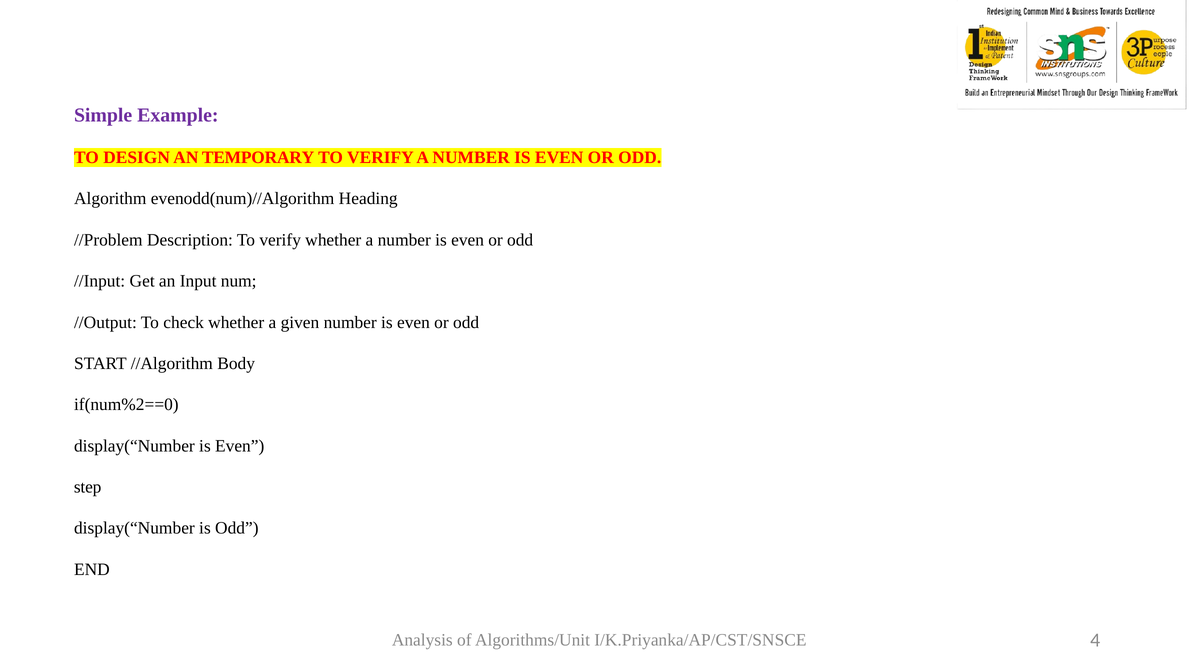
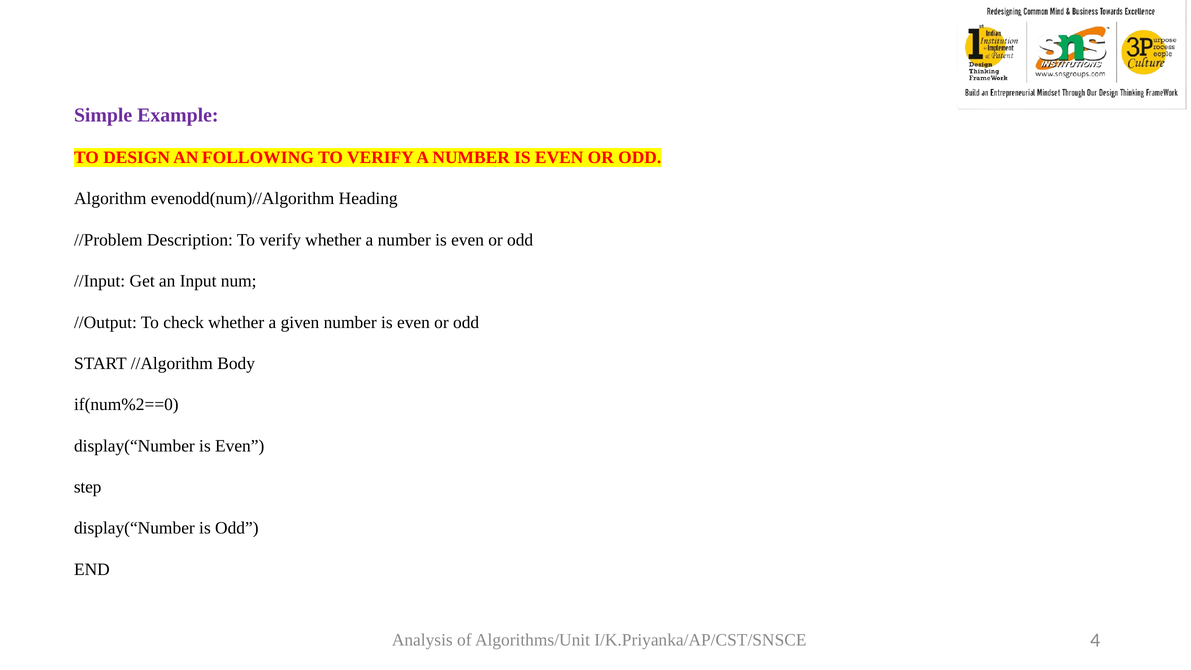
TEMPORARY: TEMPORARY -> FOLLOWING
